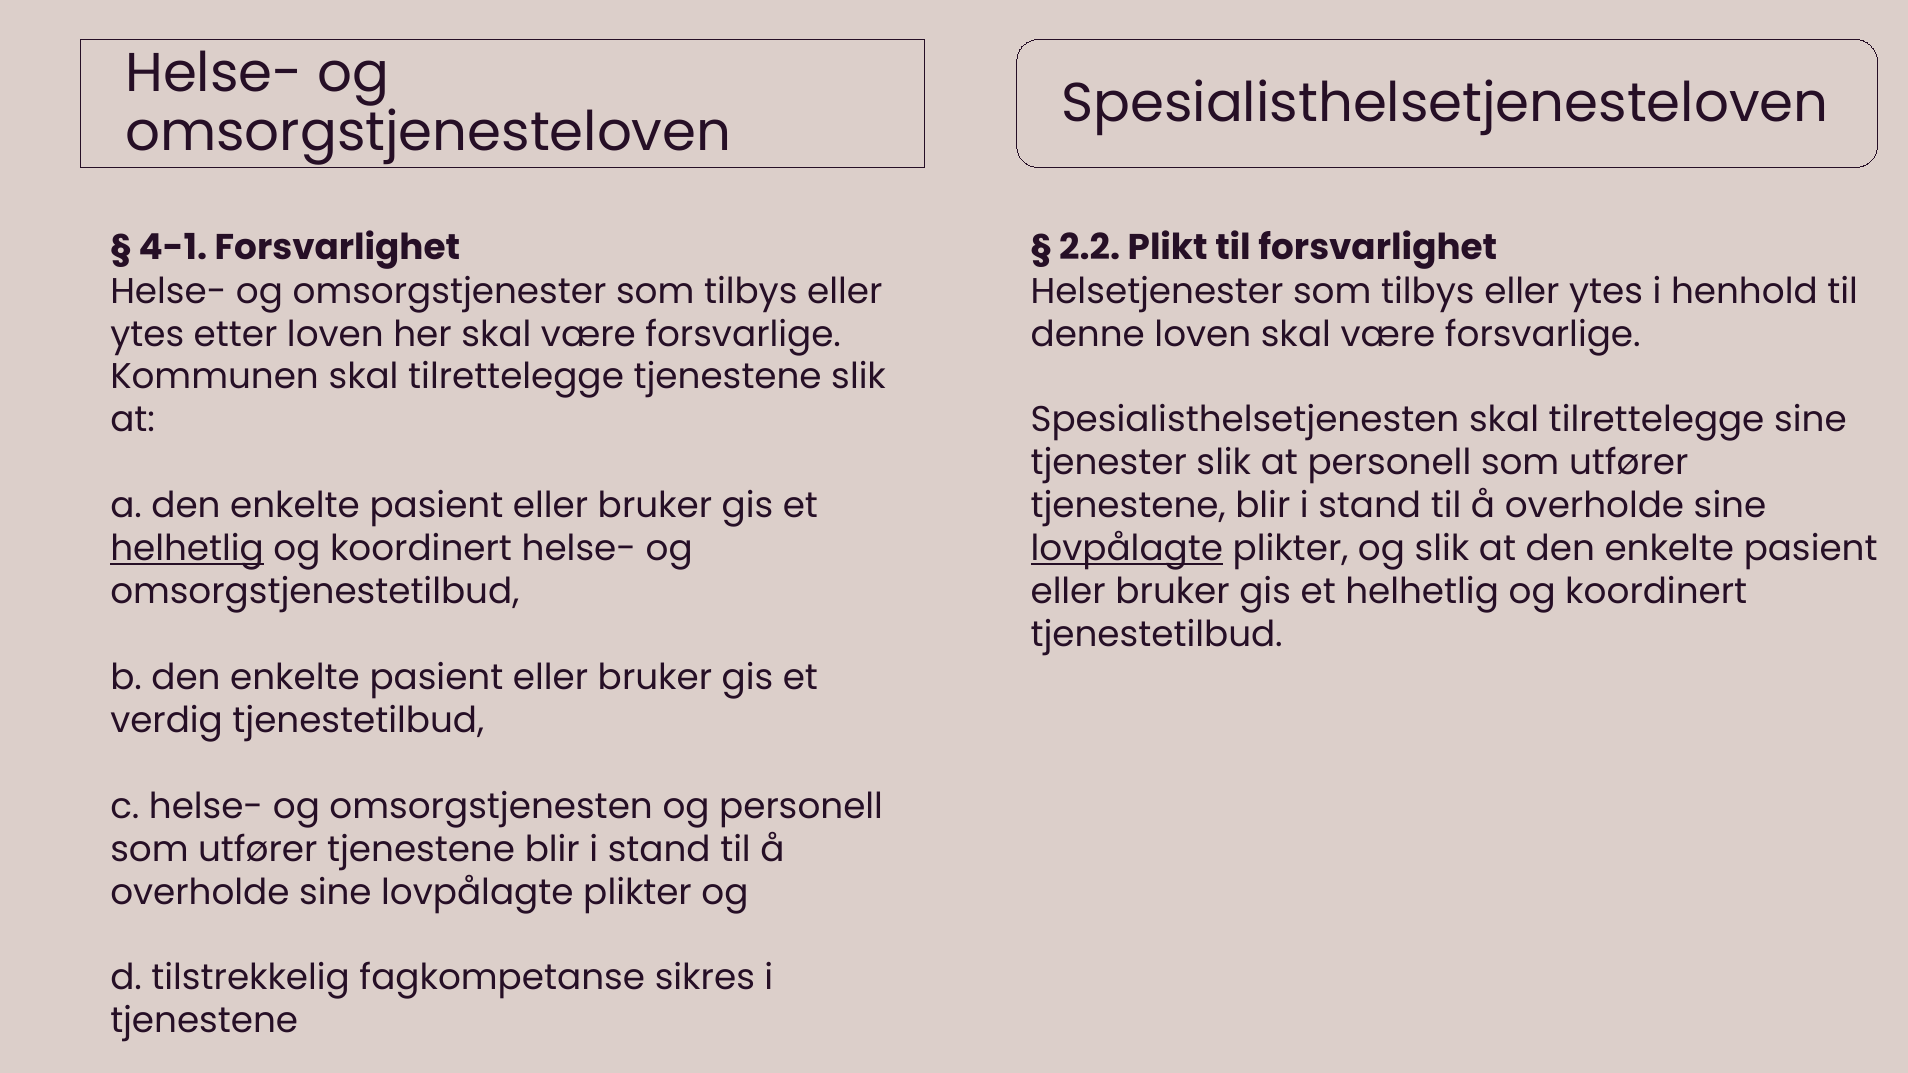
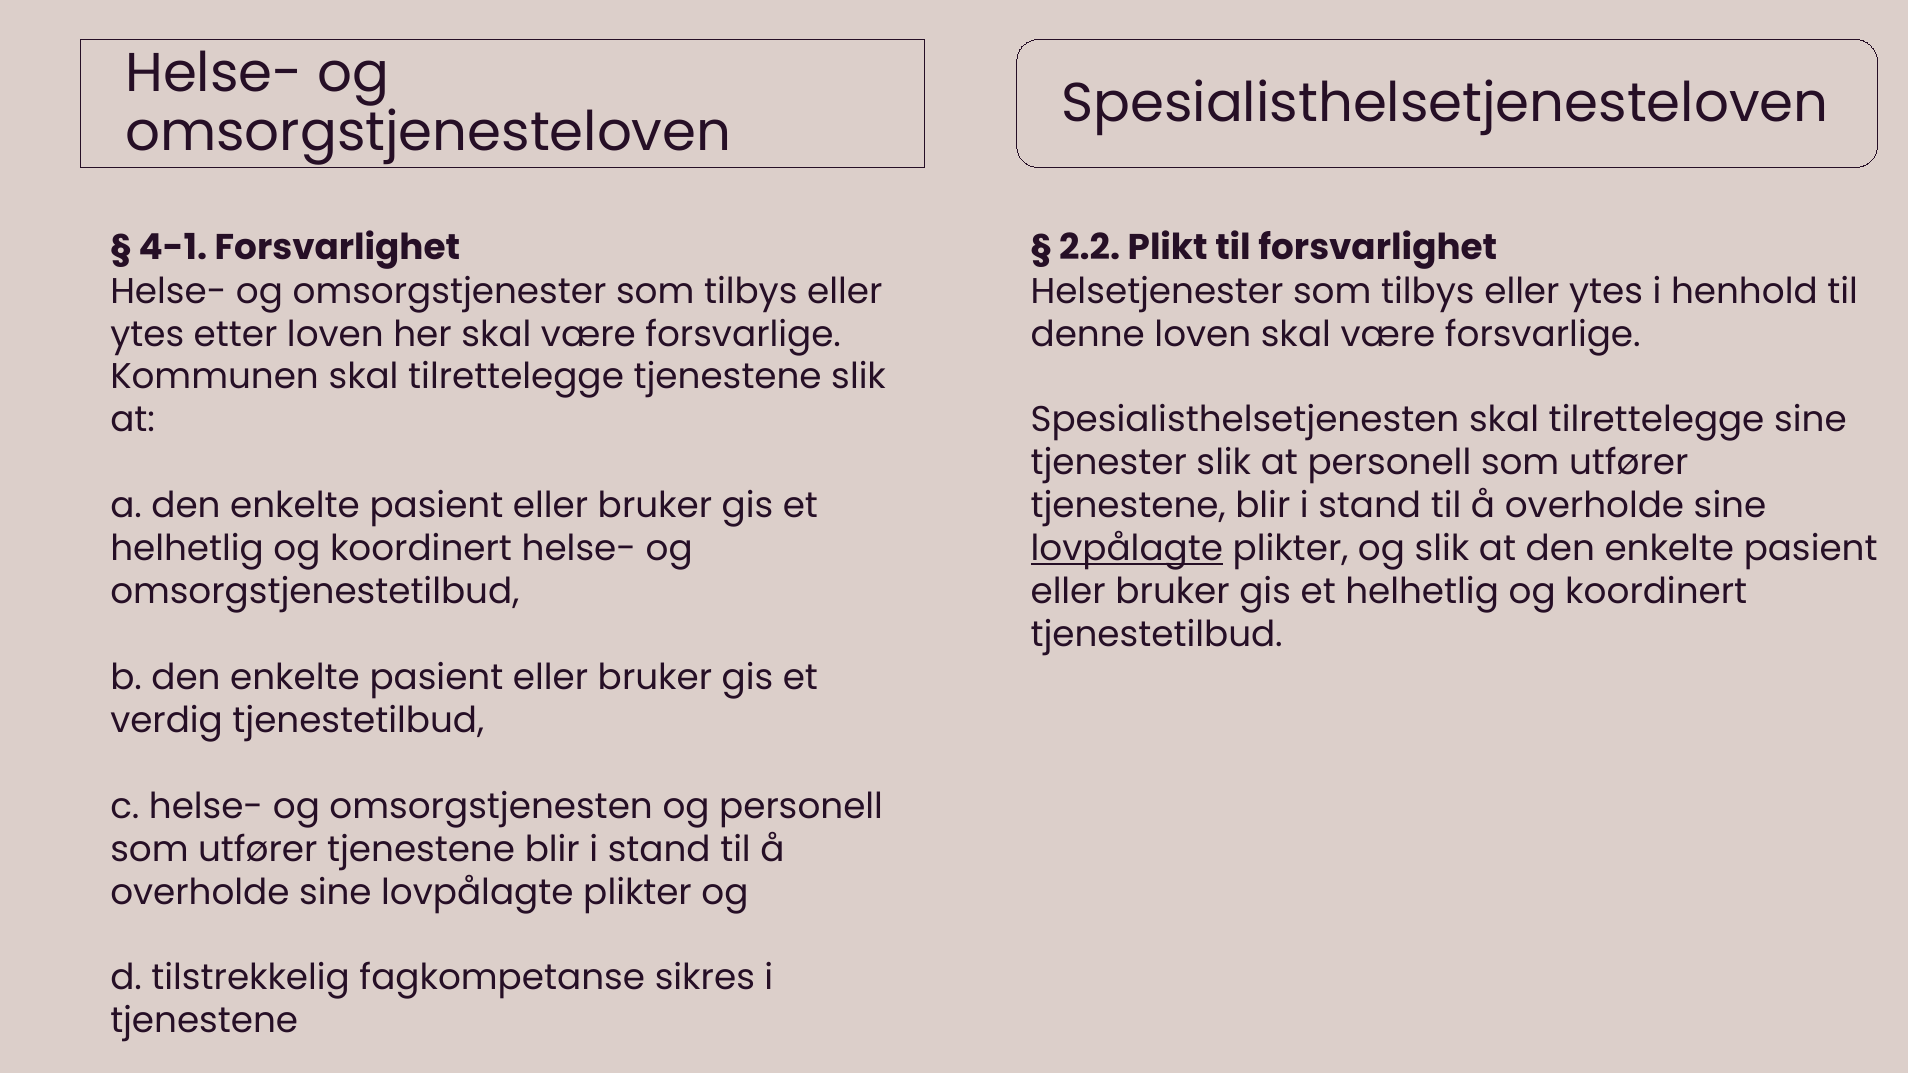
helhetlig at (187, 549) underline: present -> none
